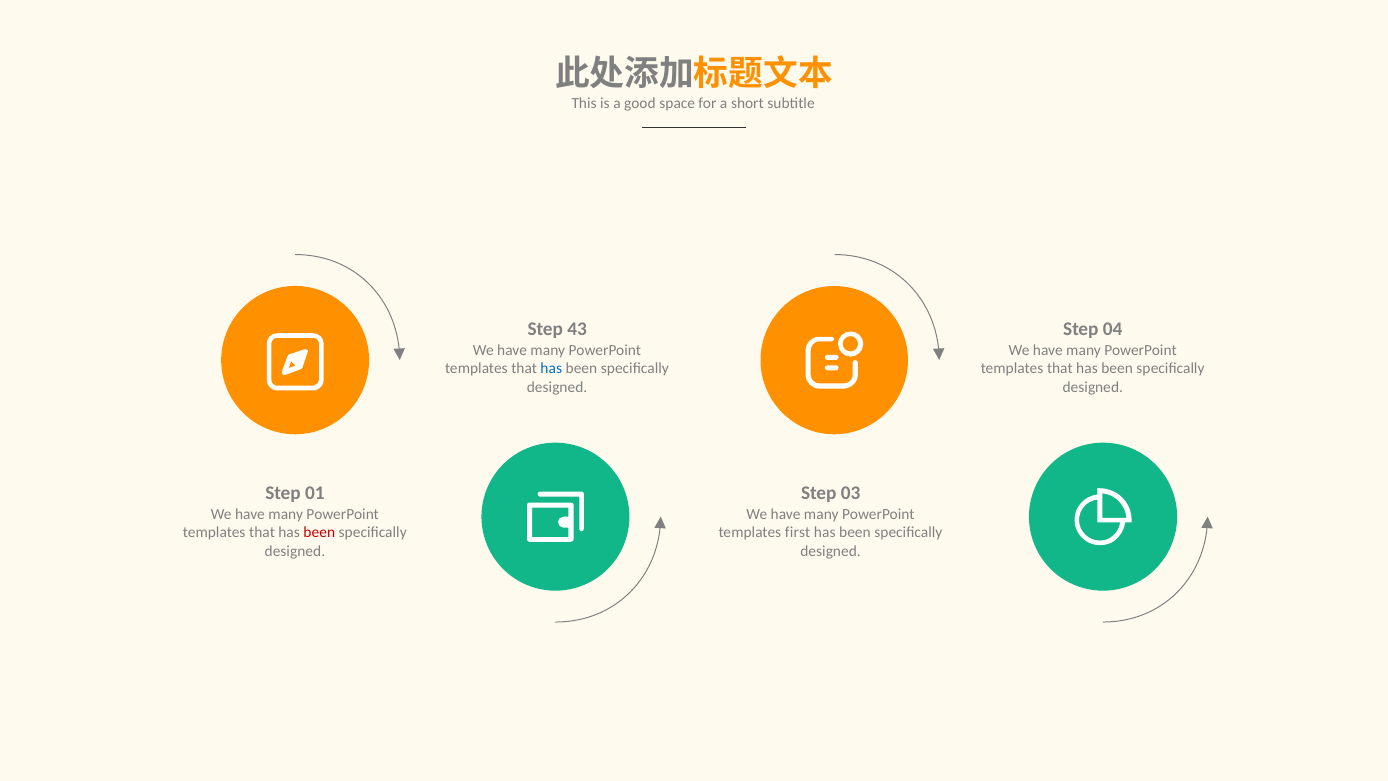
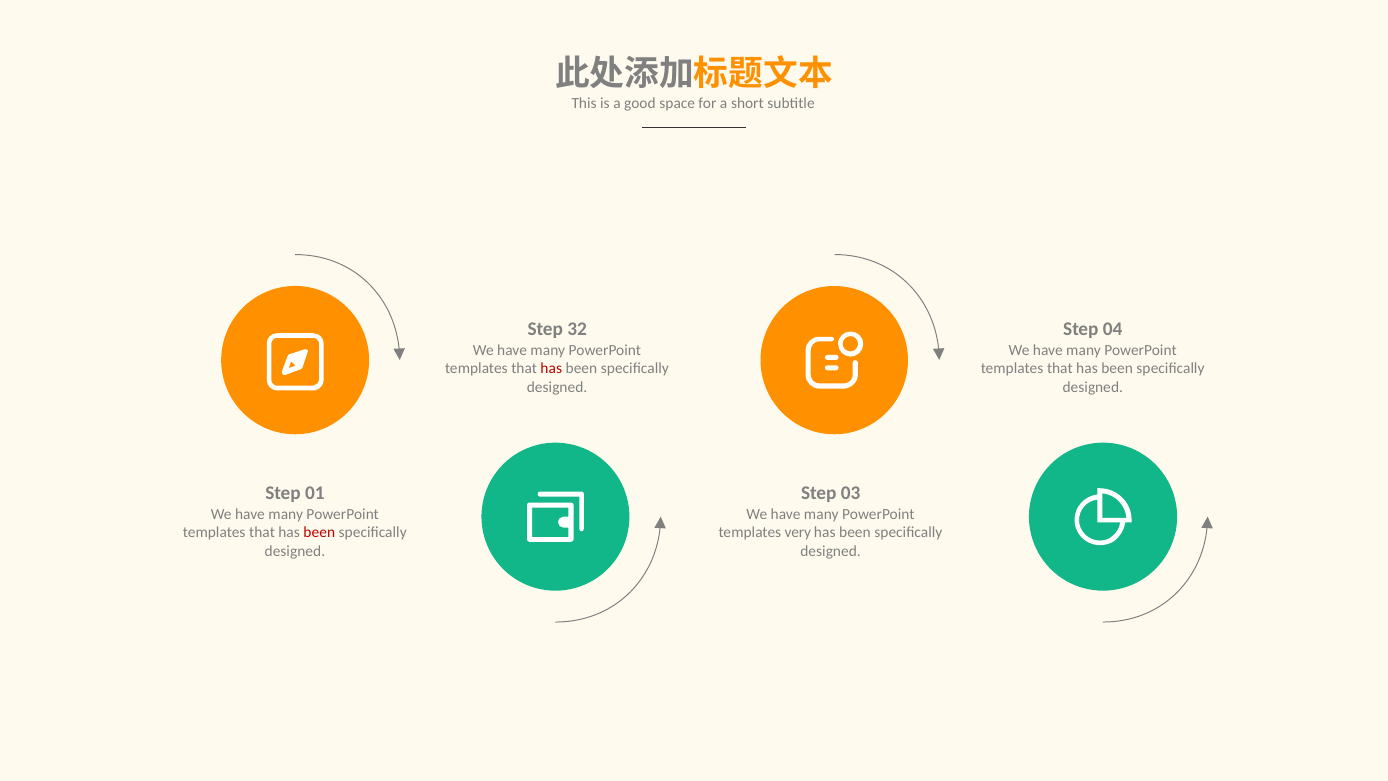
43: 43 -> 32
has at (551, 368) colour: blue -> red
first: first -> very
